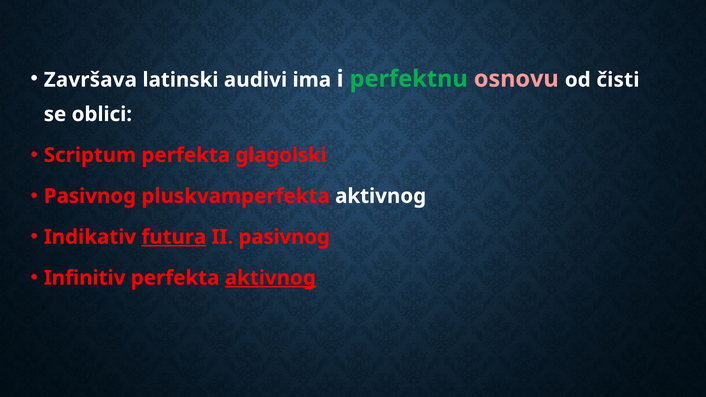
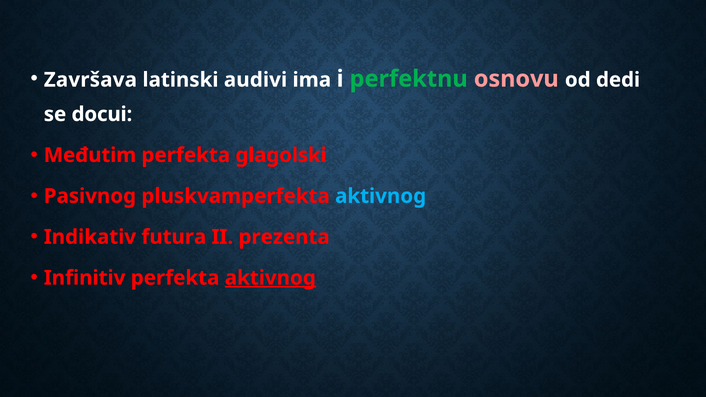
čisti: čisti -> dedi
oblici: oblici -> docui
Scriptum: Scriptum -> Međutim
aktivnog at (381, 196) colour: white -> light blue
futura underline: present -> none
II pasivnog: pasivnog -> prezenta
